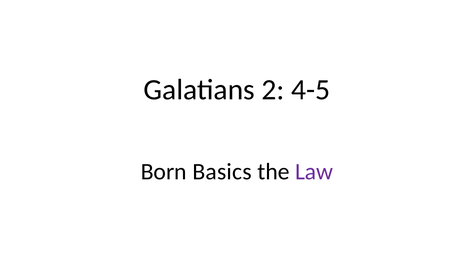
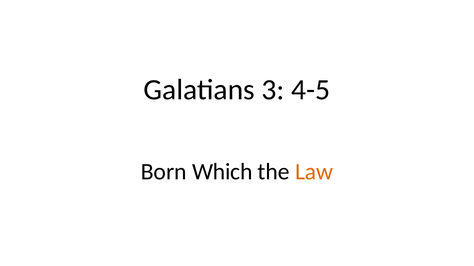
2: 2 -> 3
Basics: Basics -> Which
Law colour: purple -> orange
